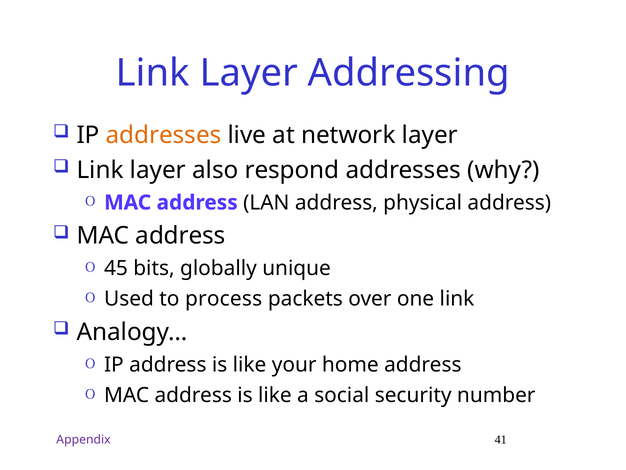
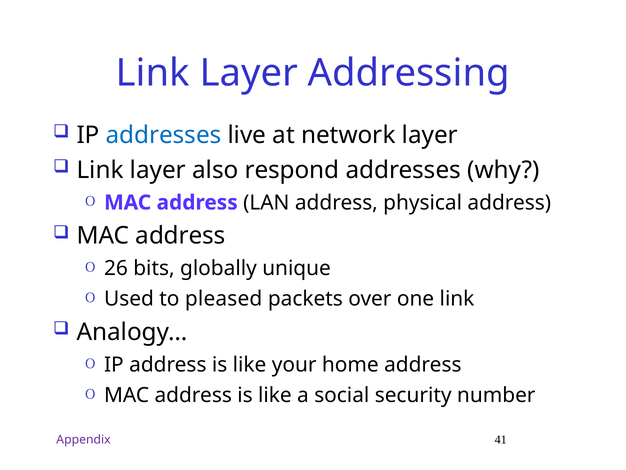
addresses at (164, 135) colour: orange -> blue
45: 45 -> 26
process: process -> pleased
